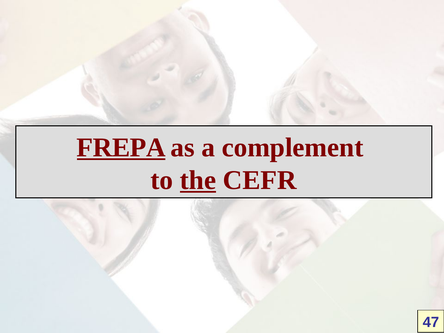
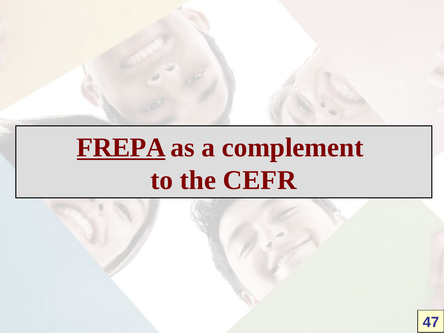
the underline: present -> none
